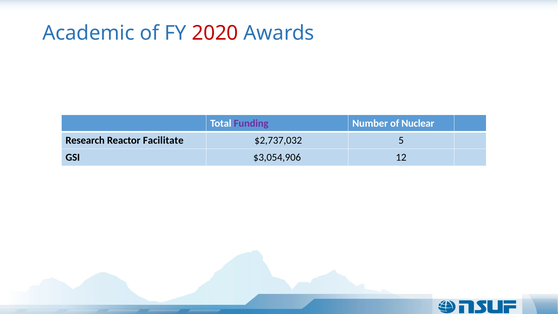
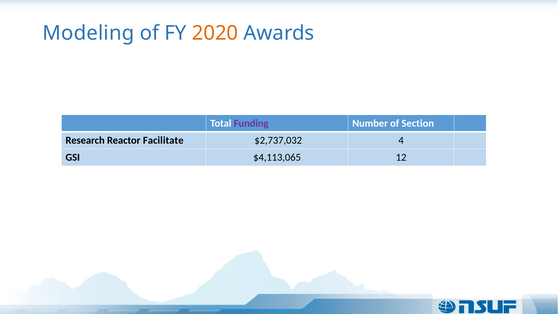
Academic: Academic -> Modeling
2020 colour: red -> orange
Nuclear: Nuclear -> Section
5: 5 -> 4
$3,054,906: $3,054,906 -> $4,113,065
